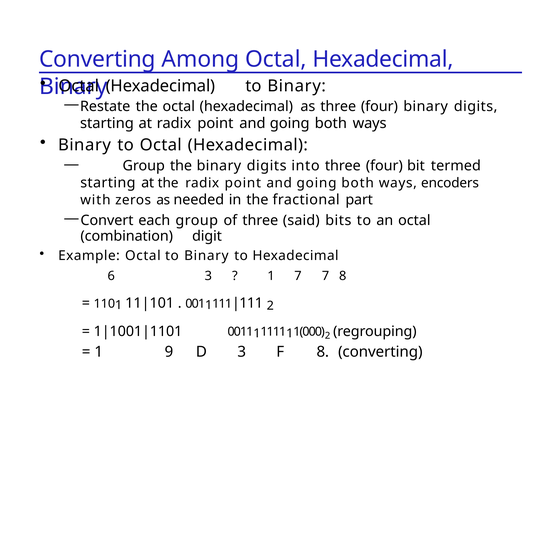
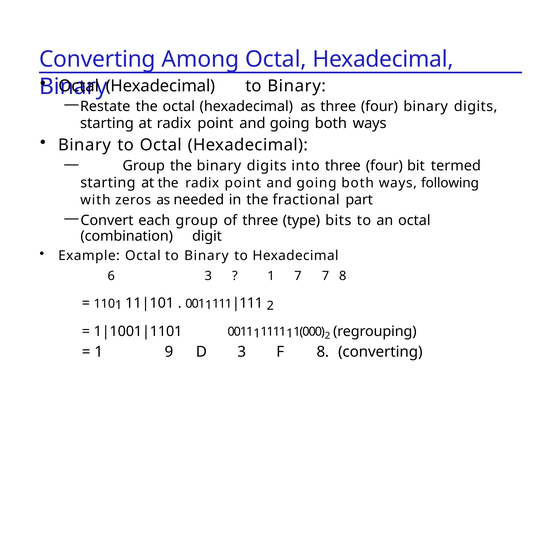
encoders: encoders -> following
said: said -> type
